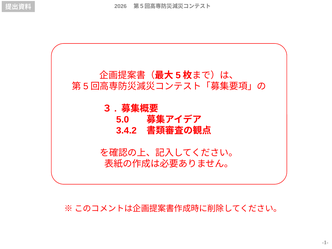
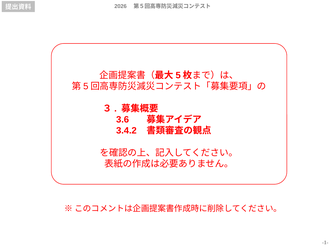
5.0: 5.0 -> 3.6
